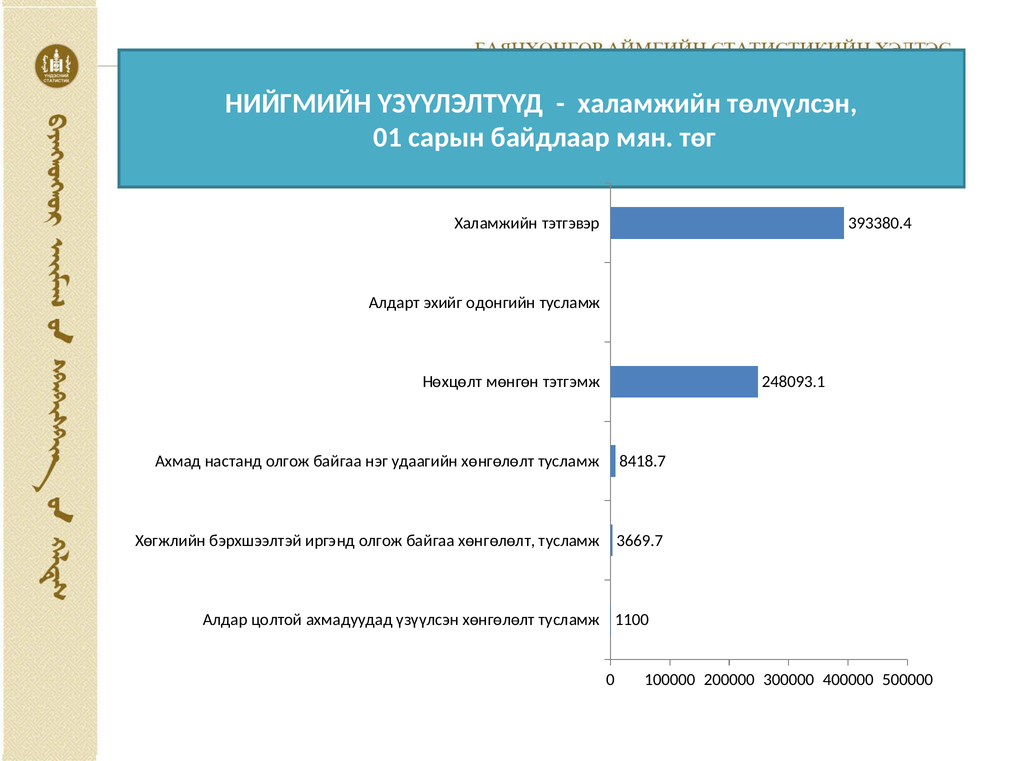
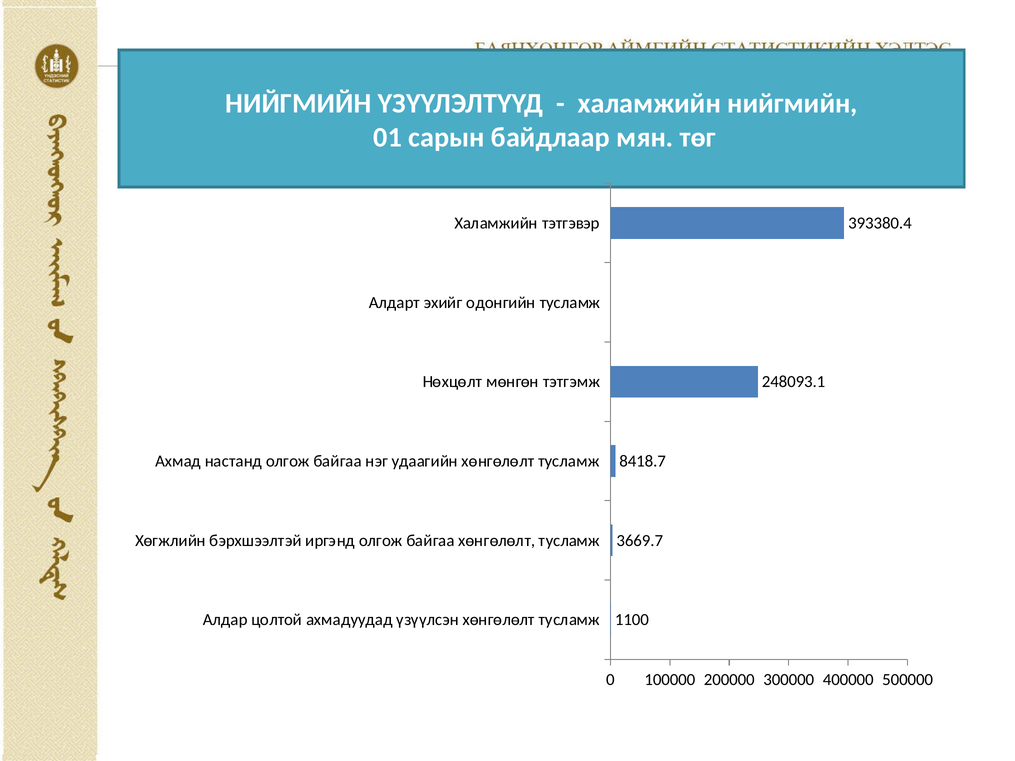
халамжийн төлүүлсэн: төлүүлсэн -> нийгмийн
